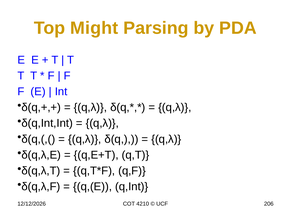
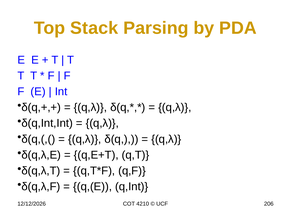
Might: Might -> Stack
